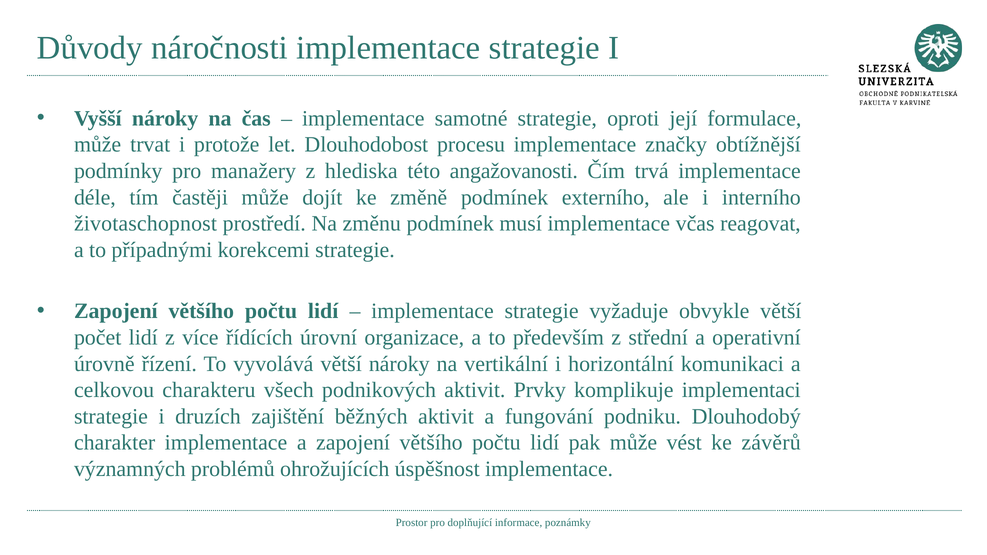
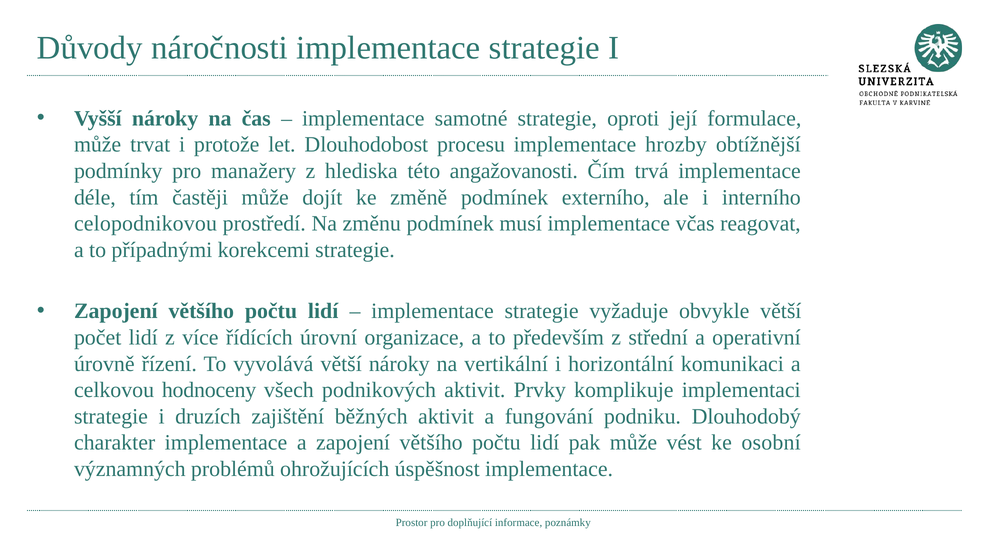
značky: značky -> hrozby
životaschopnost: životaschopnost -> celopodnikovou
charakteru: charakteru -> hodnoceny
závěrů: závěrů -> osobní
